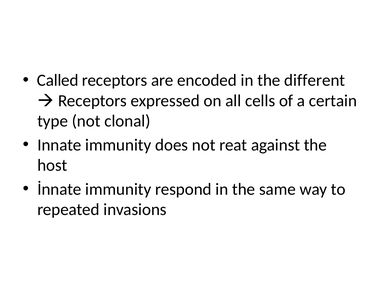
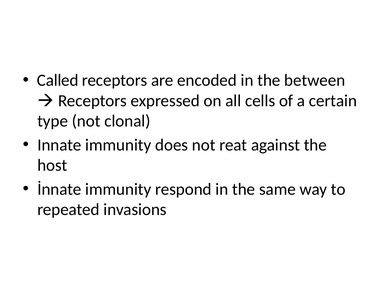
different: different -> between
